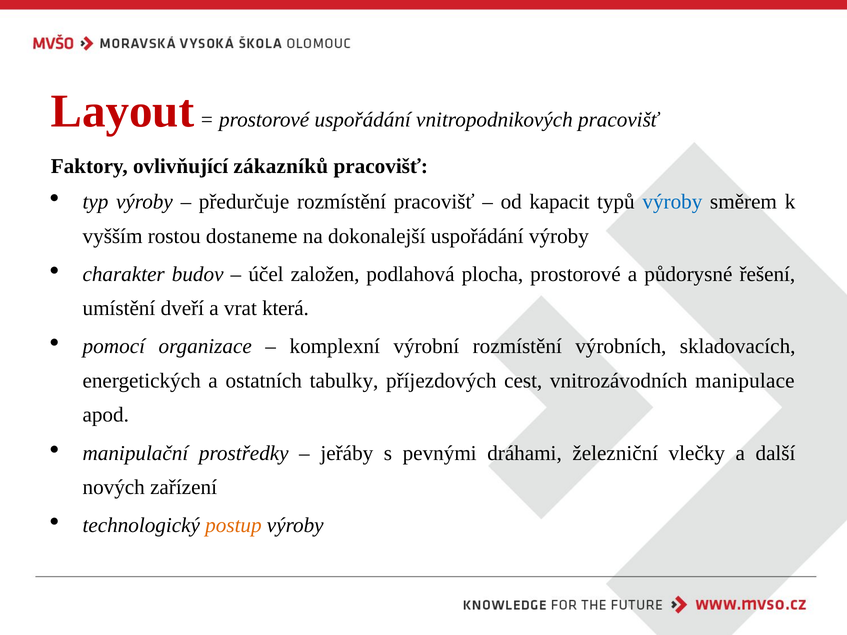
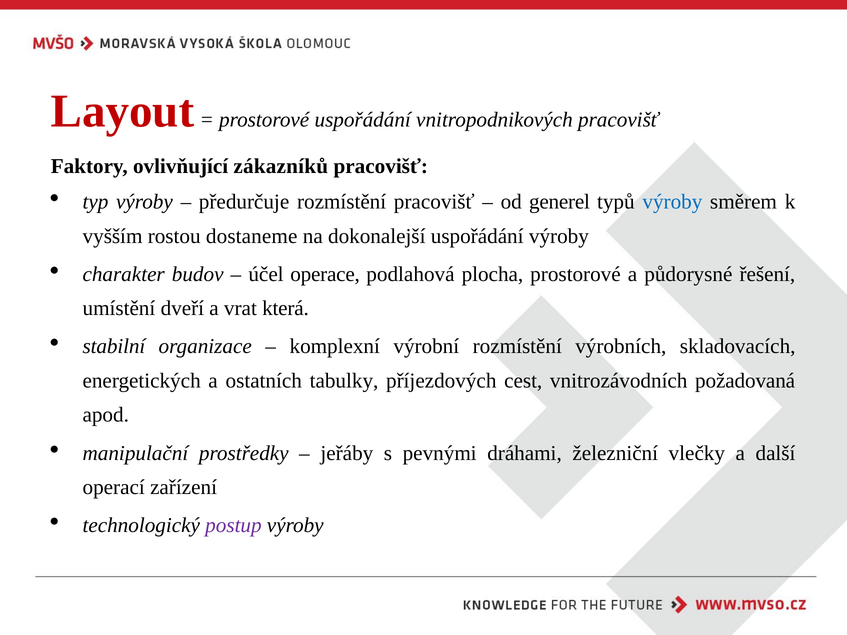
kapacit: kapacit -> generel
založen: založen -> operace
pomocí: pomocí -> stabilní
manipulace: manipulace -> požadovaná
nových: nových -> operací
postup colour: orange -> purple
